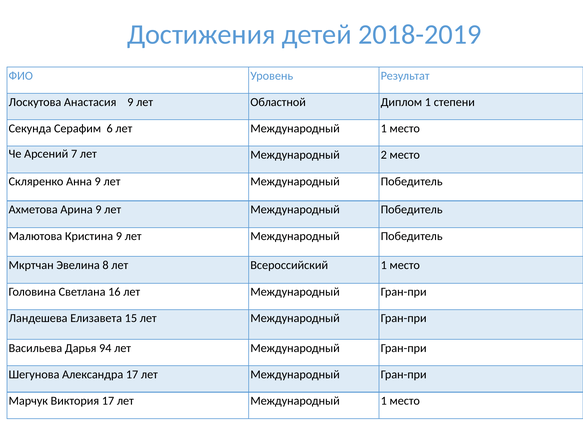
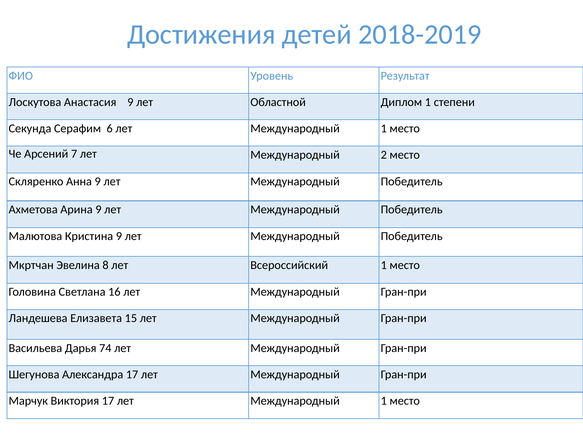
94: 94 -> 74
